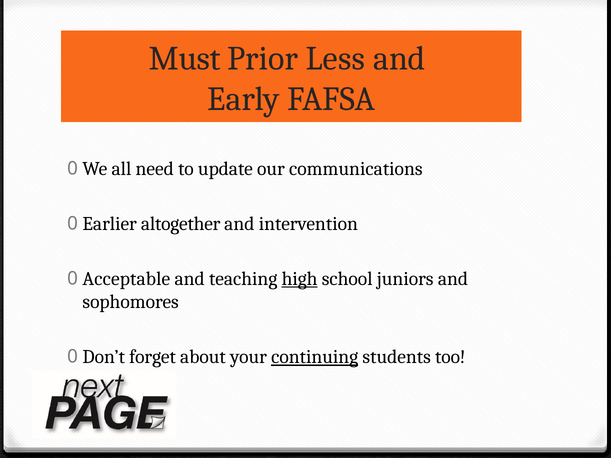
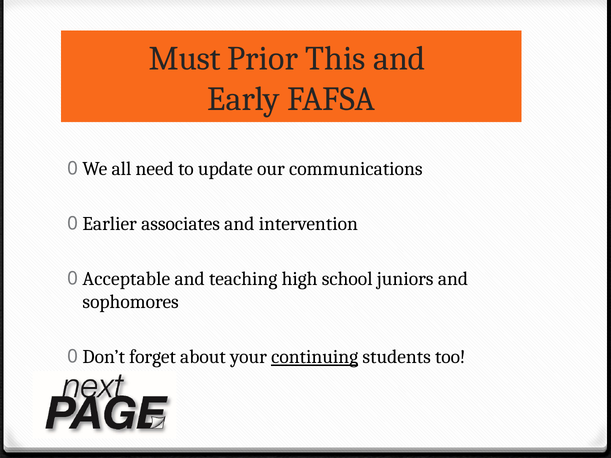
Less: Less -> This
altogether: altogether -> associates
high underline: present -> none
